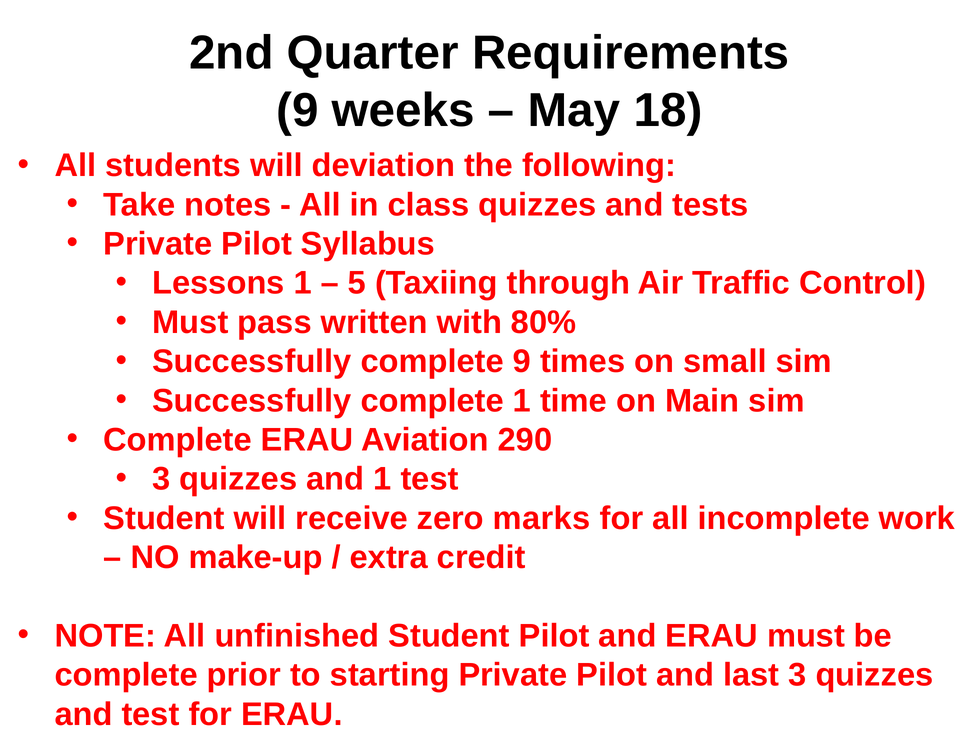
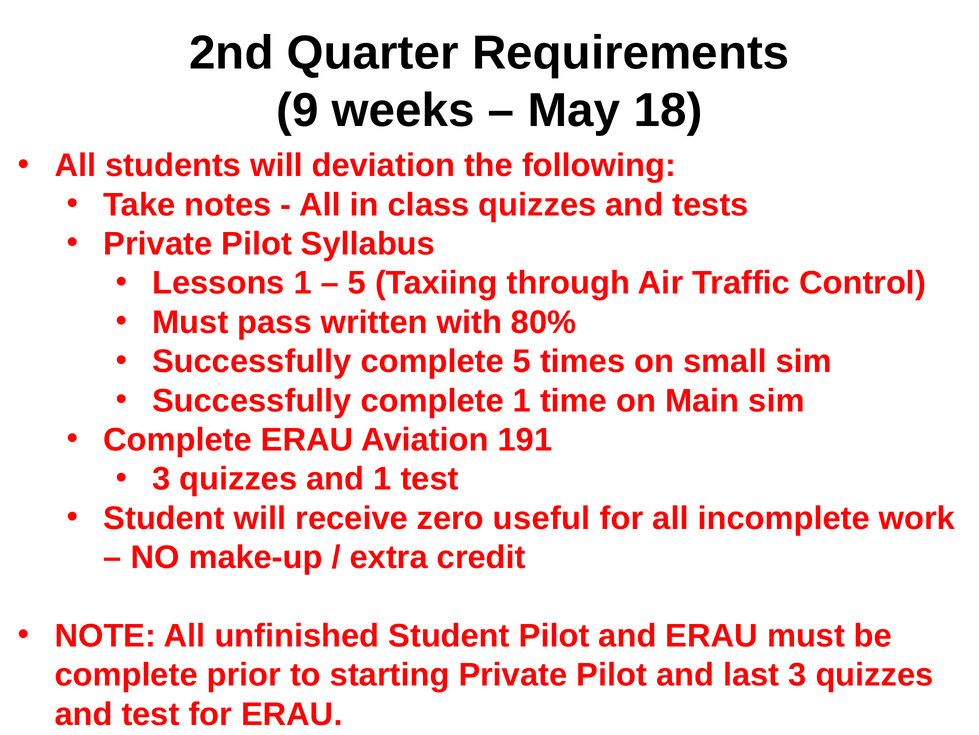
complete 9: 9 -> 5
290: 290 -> 191
marks: marks -> useful
